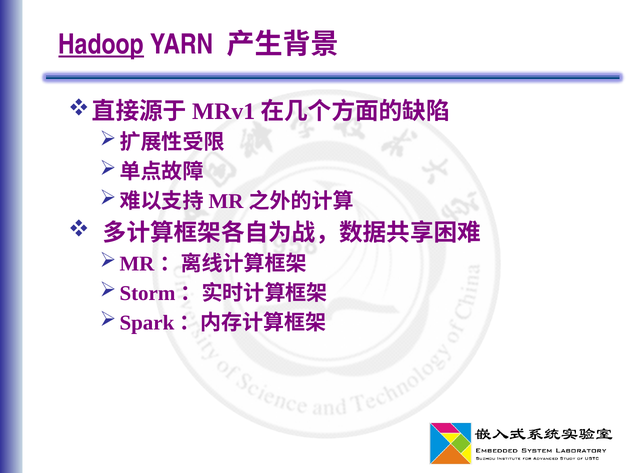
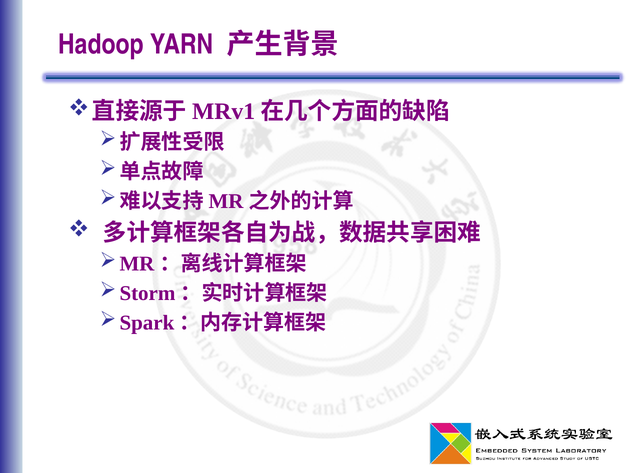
Hadoop underline: present -> none
